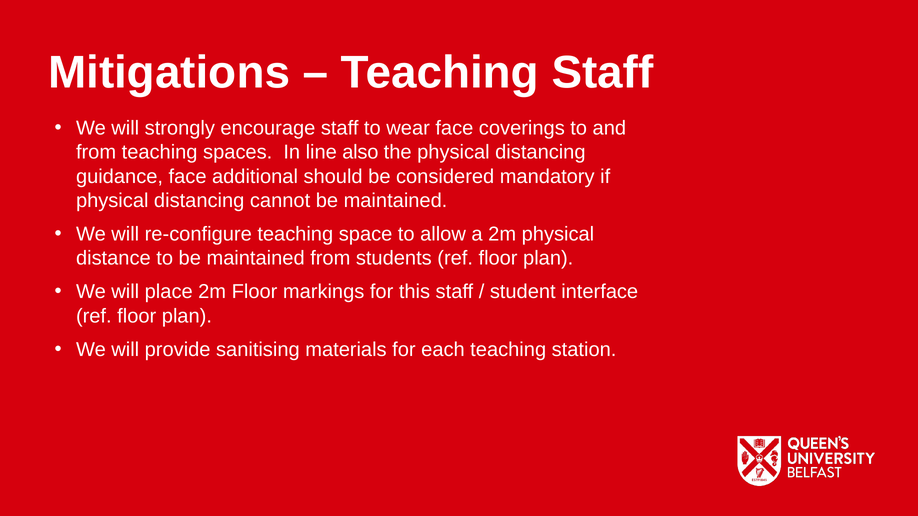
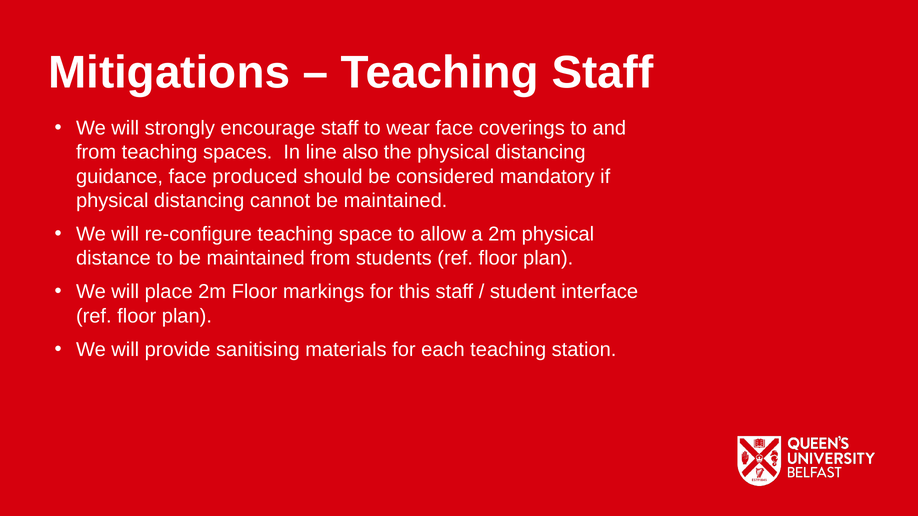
additional: additional -> produced
